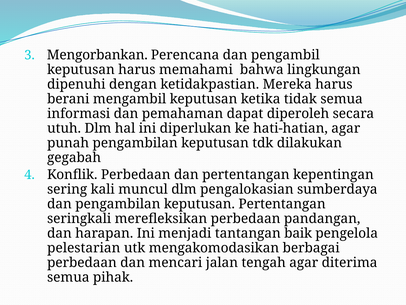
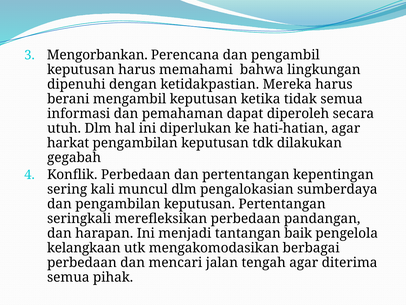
punah: punah -> harkat
pelestarian: pelestarian -> kelangkaan
